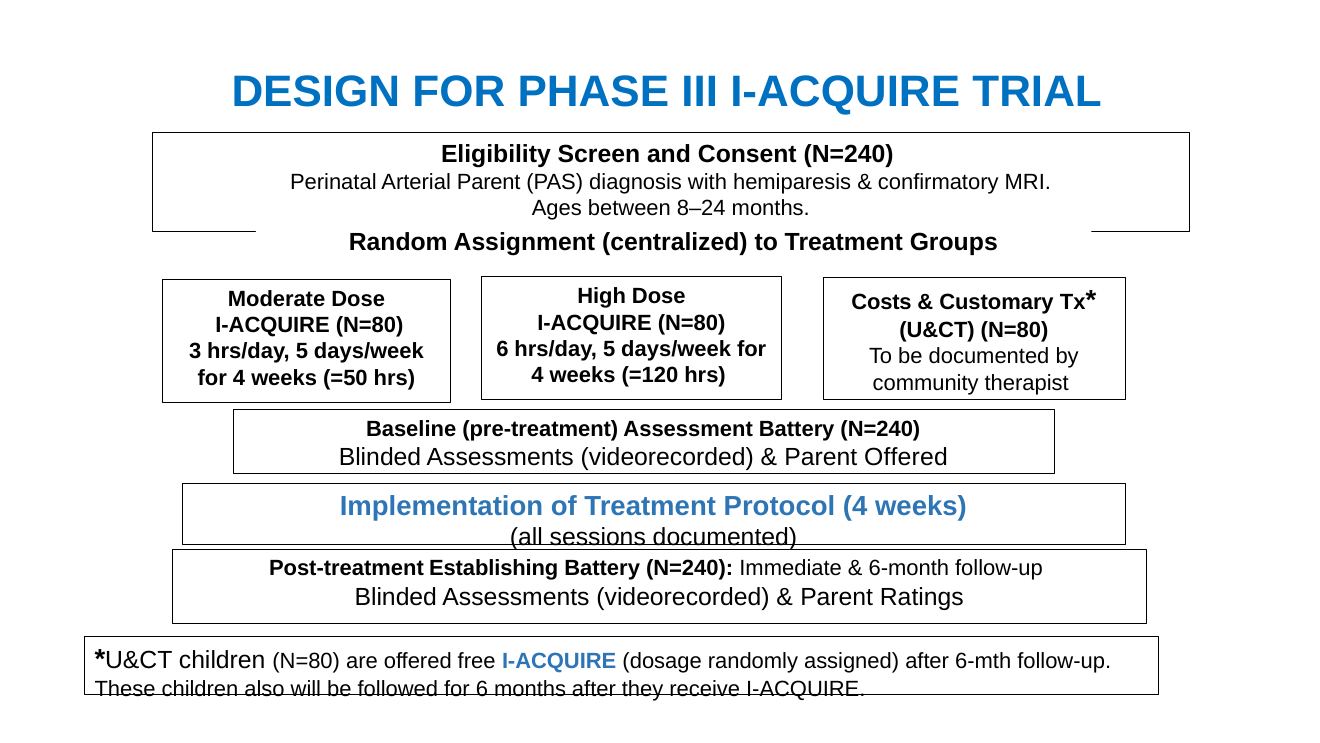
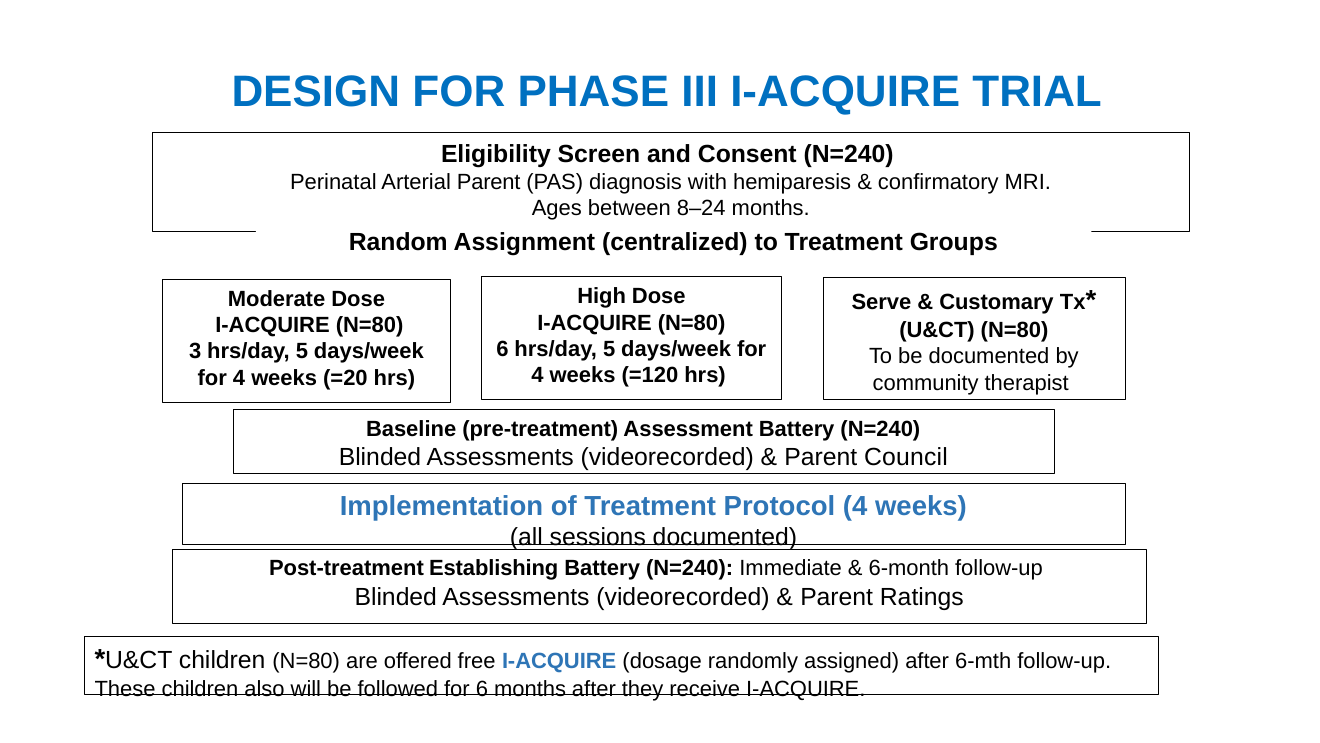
Costs: Costs -> Serve
=50: =50 -> =20
Parent Offered: Offered -> Council
